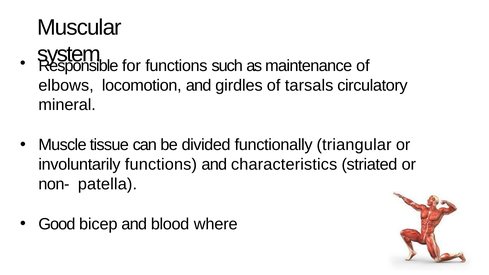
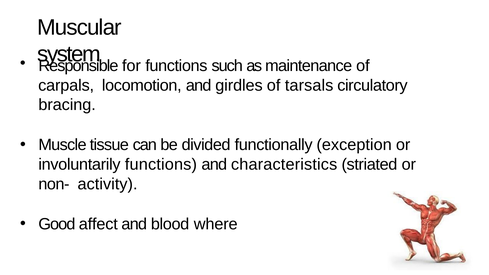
elbows: elbows -> carpals
mineral: mineral -> bracing
triangular: triangular -> exception
patella: patella -> activity
bicep: bicep -> affect
